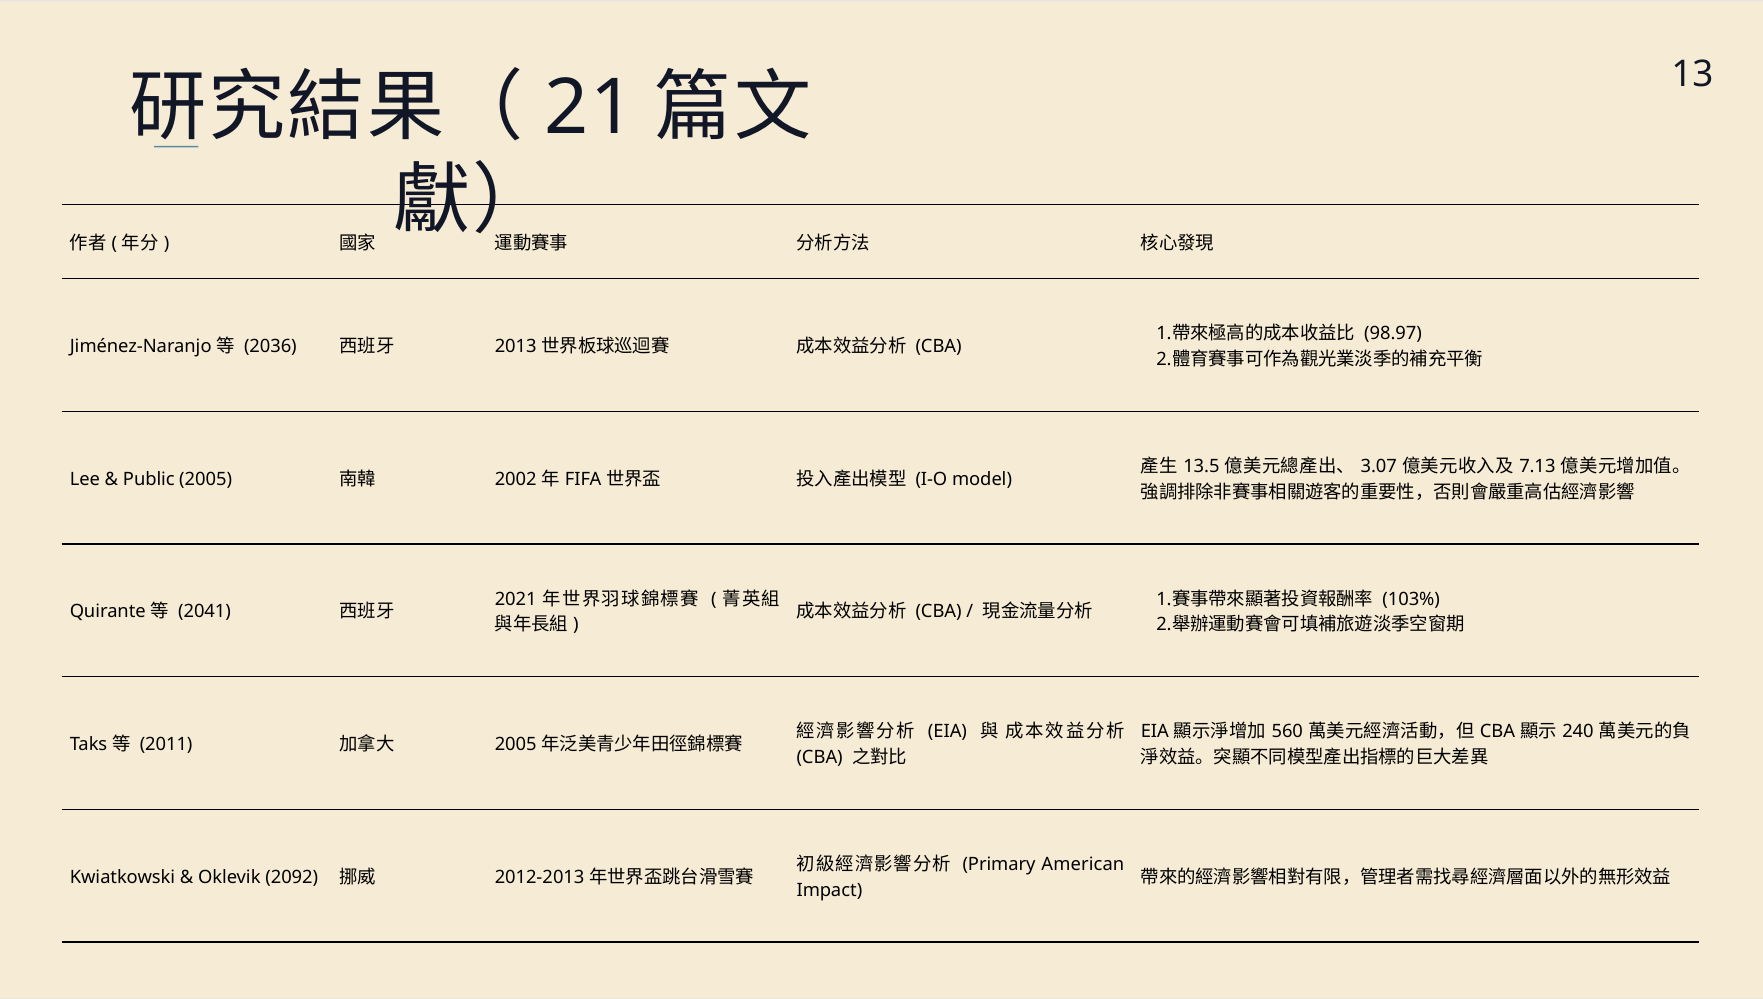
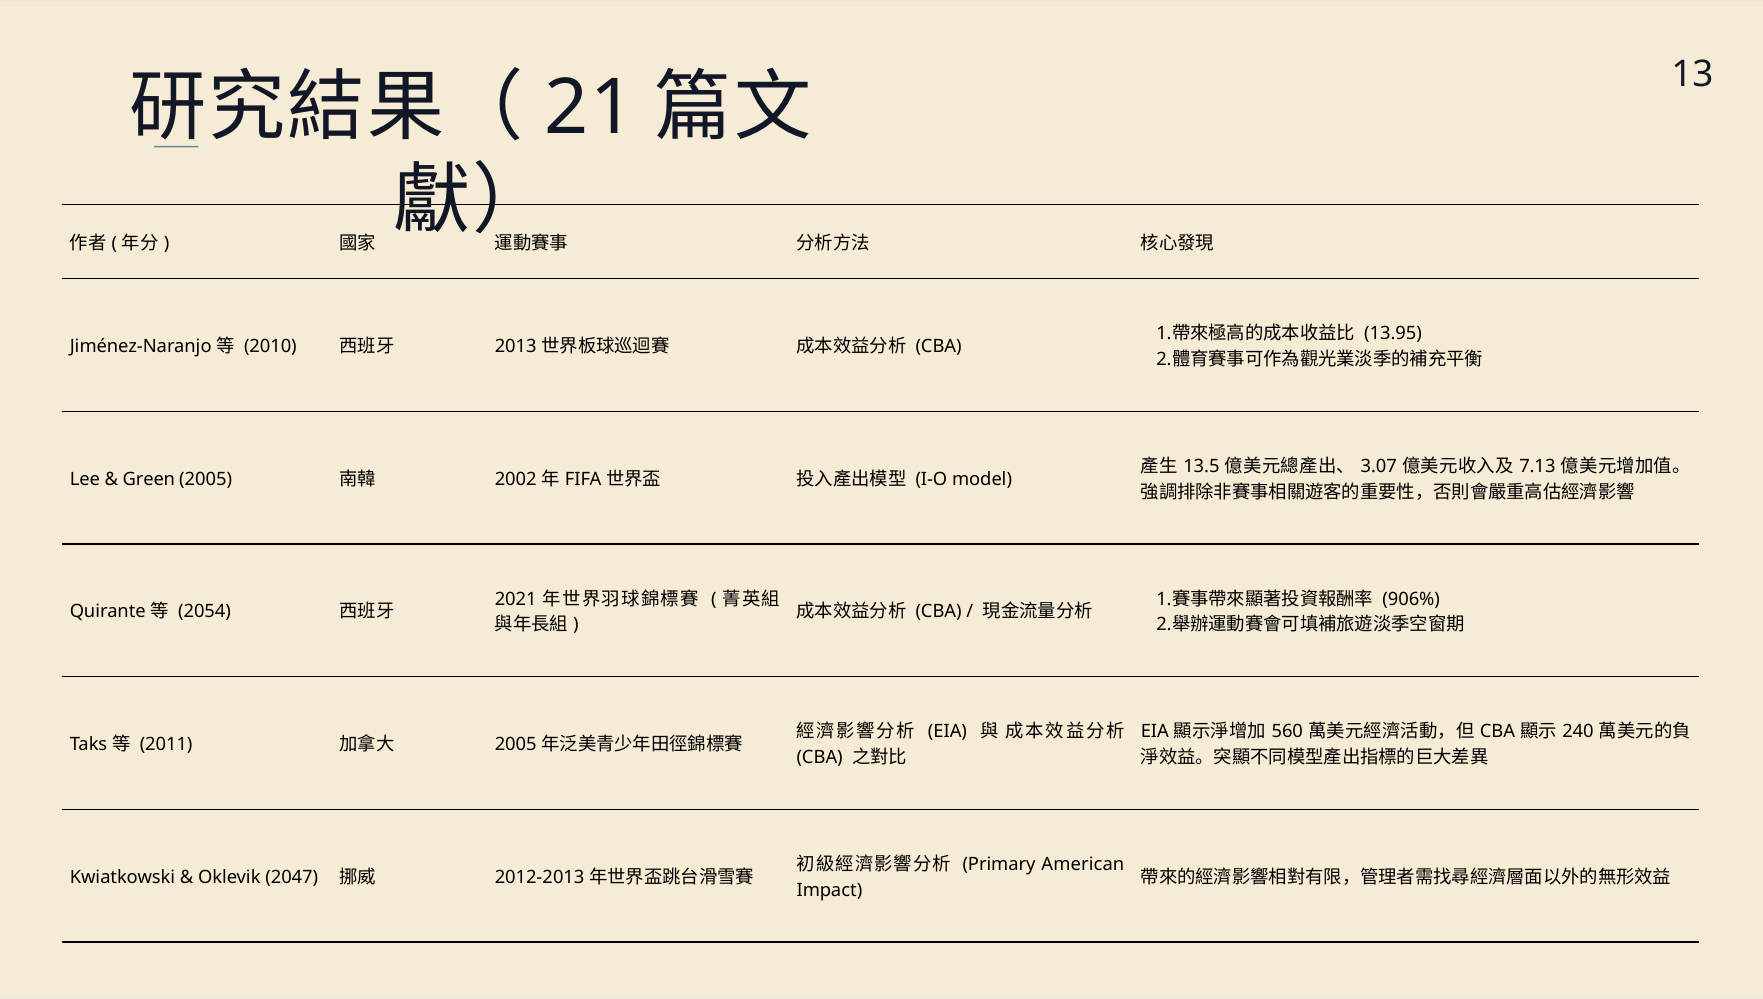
98.97: 98.97 -> 13.95
2036: 2036 -> 2010
Public: Public -> Green
103%: 103% -> 906%
2041: 2041 -> 2054
2092: 2092 -> 2047
